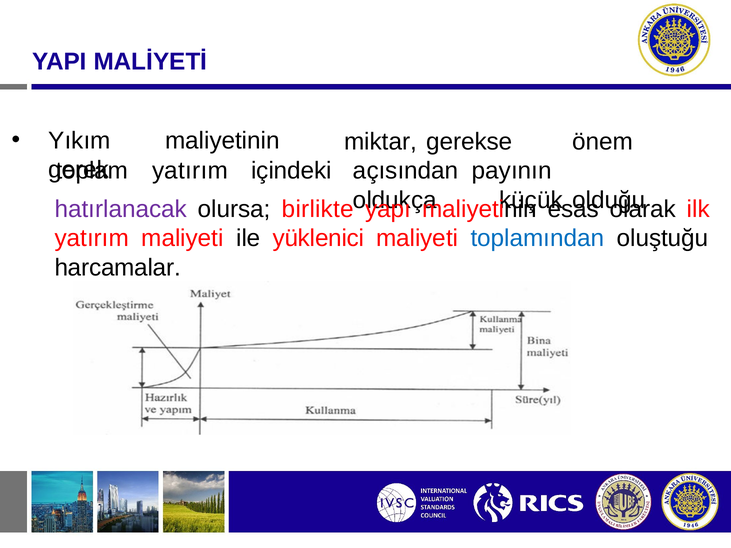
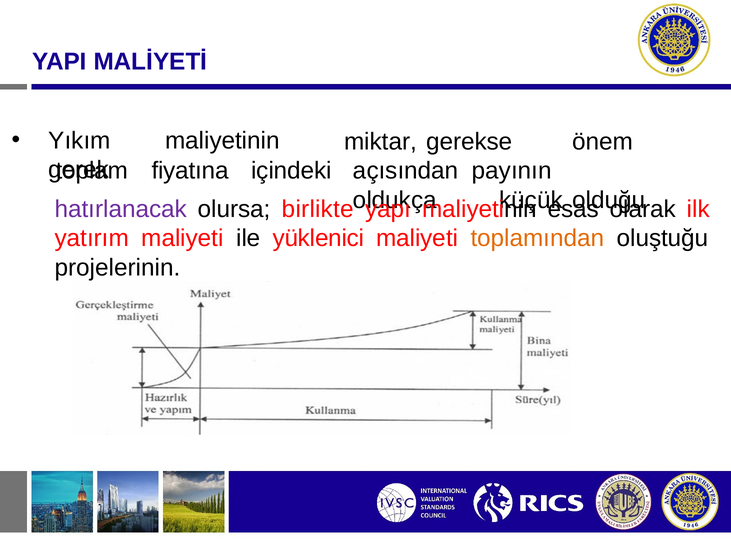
yatırım at (190, 171): yatırım -> fiyatına
toplamından colour: blue -> orange
harcamalar: harcamalar -> projelerinin
